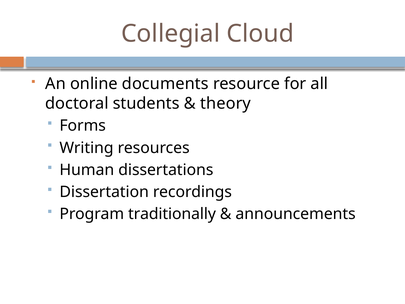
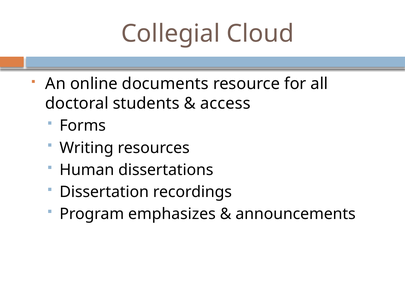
theory: theory -> access
traditionally: traditionally -> emphasizes
